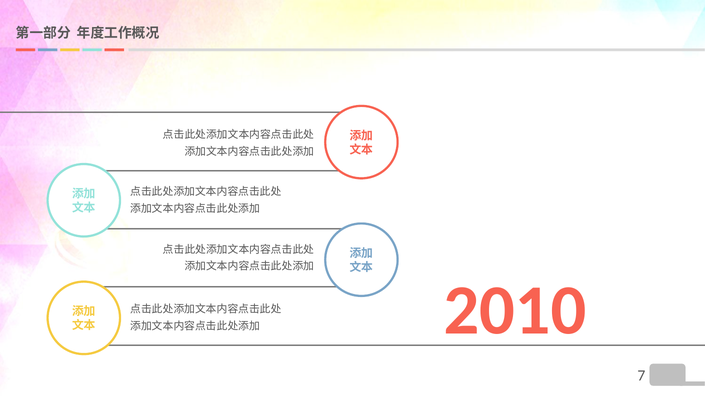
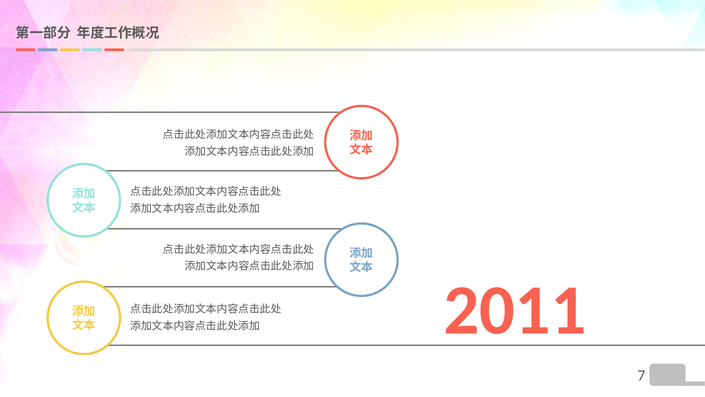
2010: 2010 -> 2011
